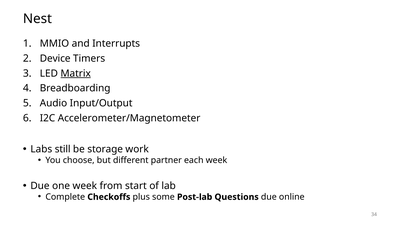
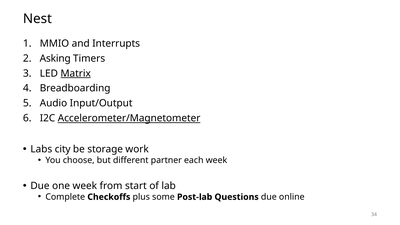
Device: Device -> Asking
Accelerometer/Magnetometer underline: none -> present
still: still -> city
